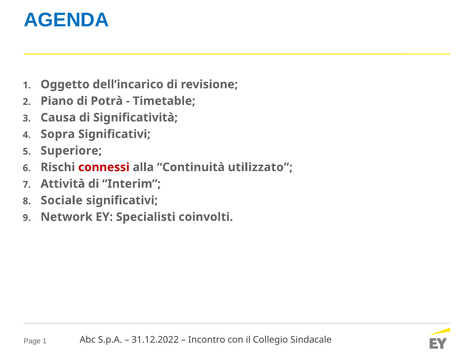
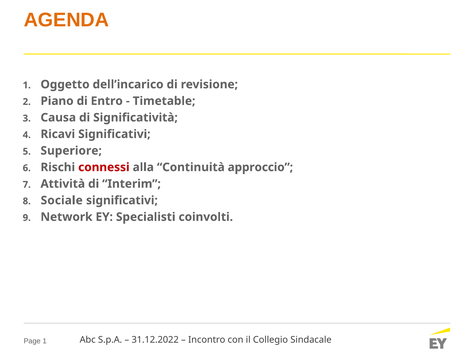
AGENDA colour: blue -> orange
Potrà: Potrà -> Entro
Sopra: Sopra -> Ricavi
utilizzato: utilizzato -> approccio
